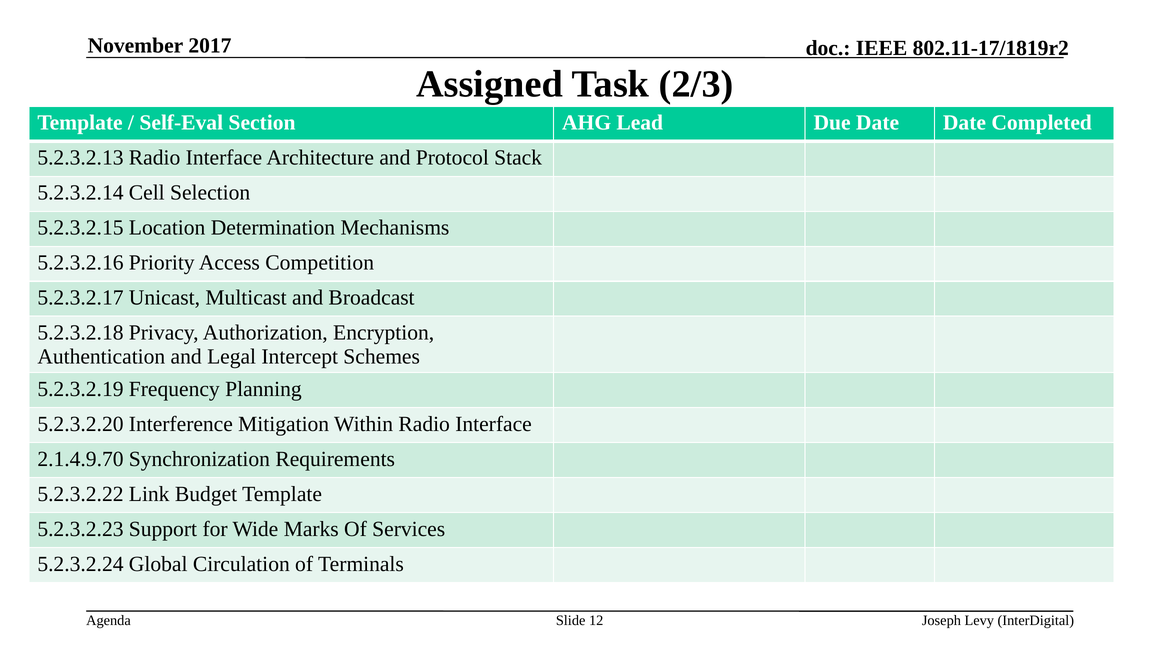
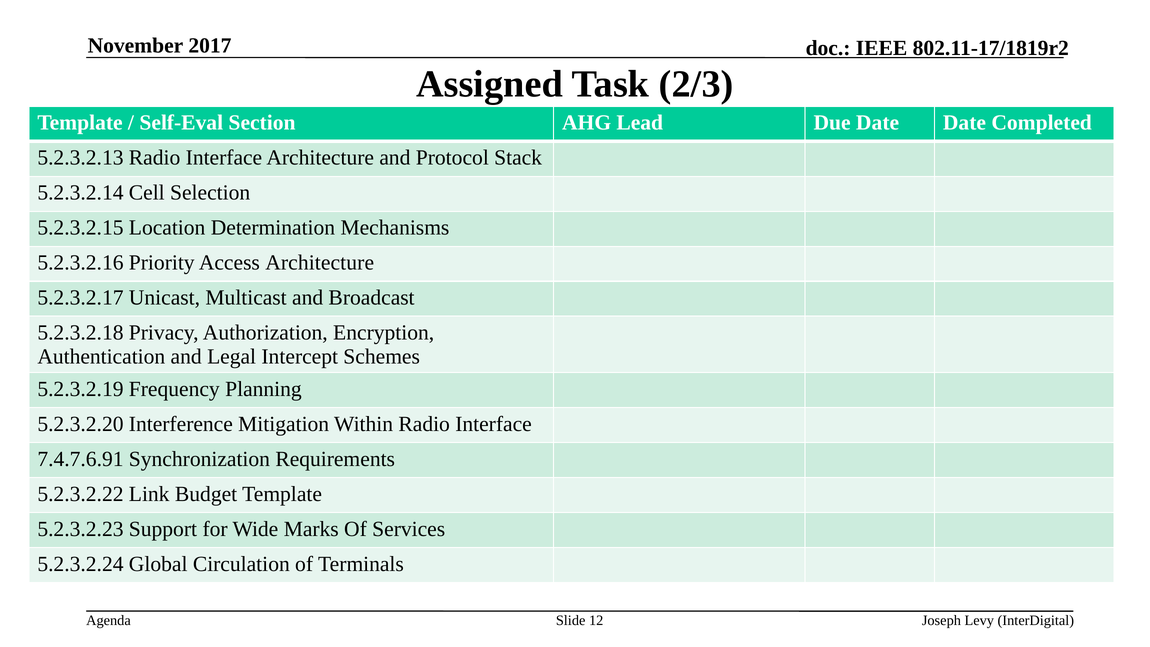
Access Competition: Competition -> Architecture
2.1.4.9.70: 2.1.4.9.70 -> 7.4.7.6.91
